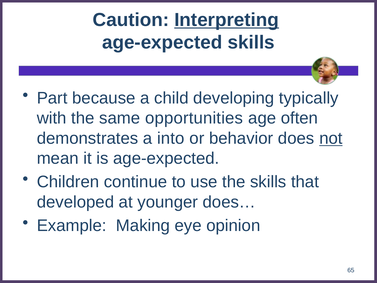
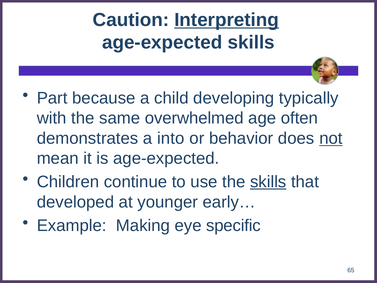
opportunities: opportunities -> overwhelmed
skills at (268, 182) underline: none -> present
does…: does… -> early…
opinion: opinion -> specific
